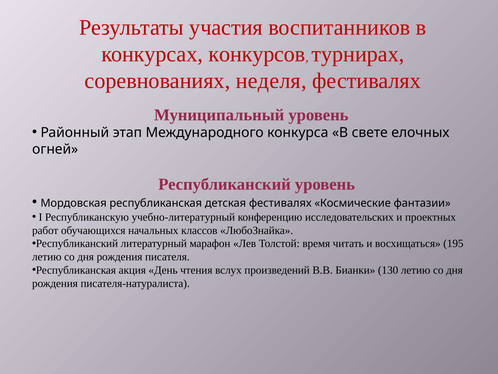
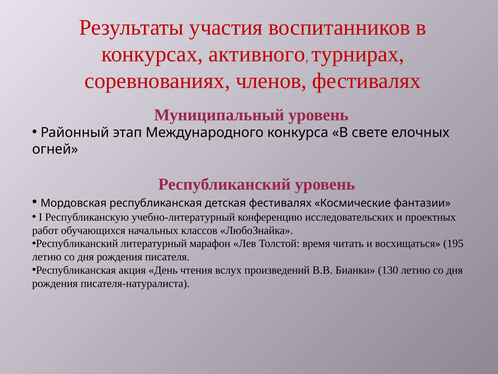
конкурсов: конкурсов -> активного
неделя: неделя -> членов
